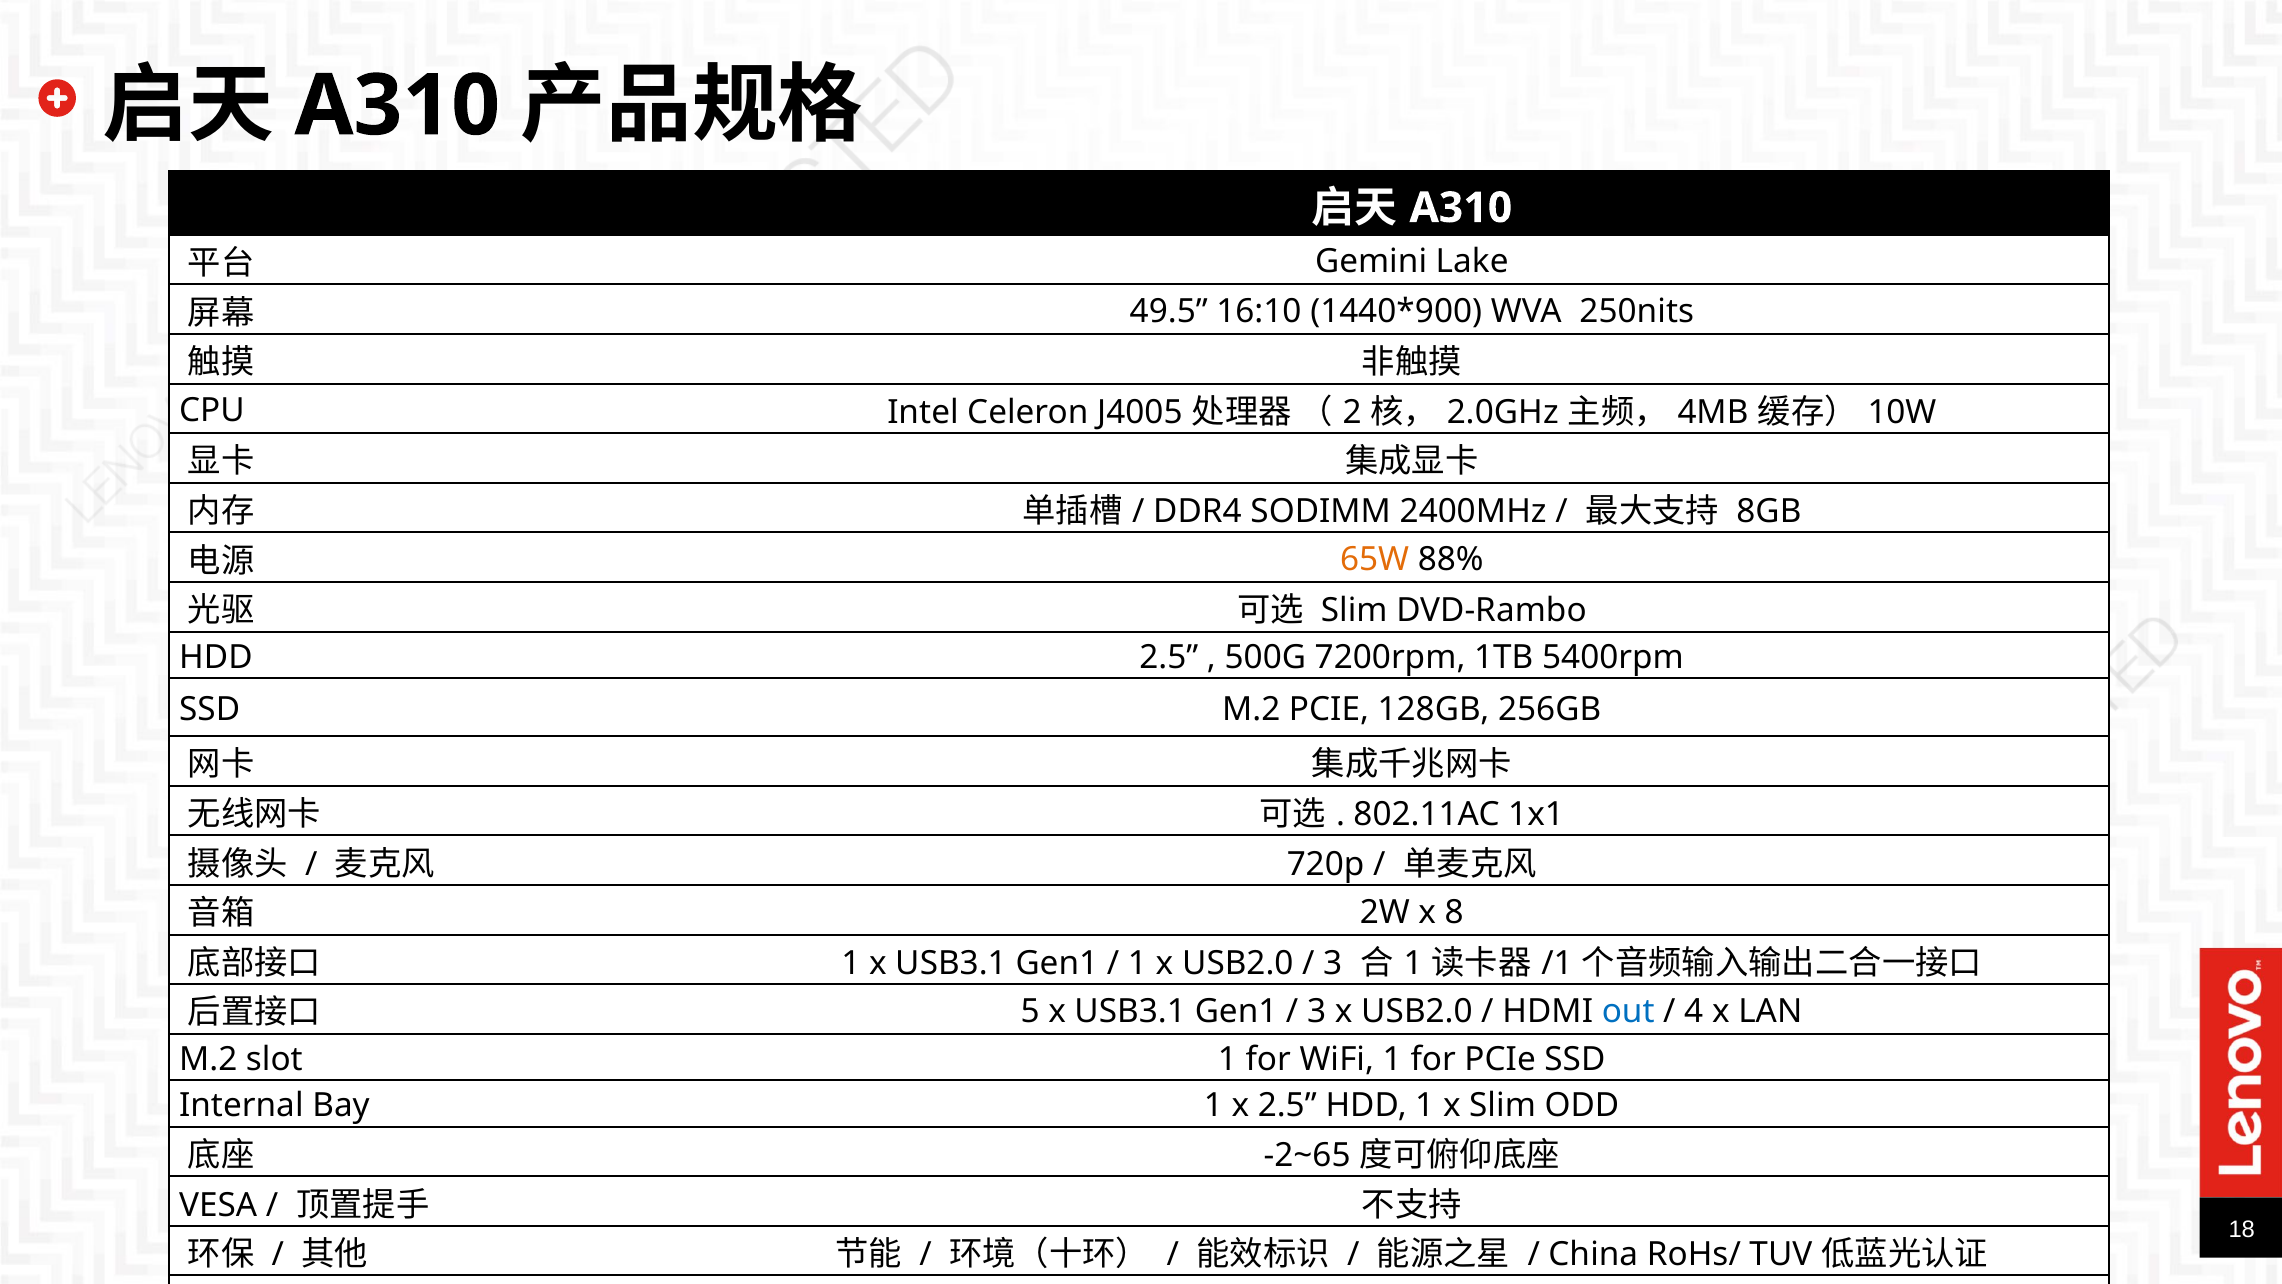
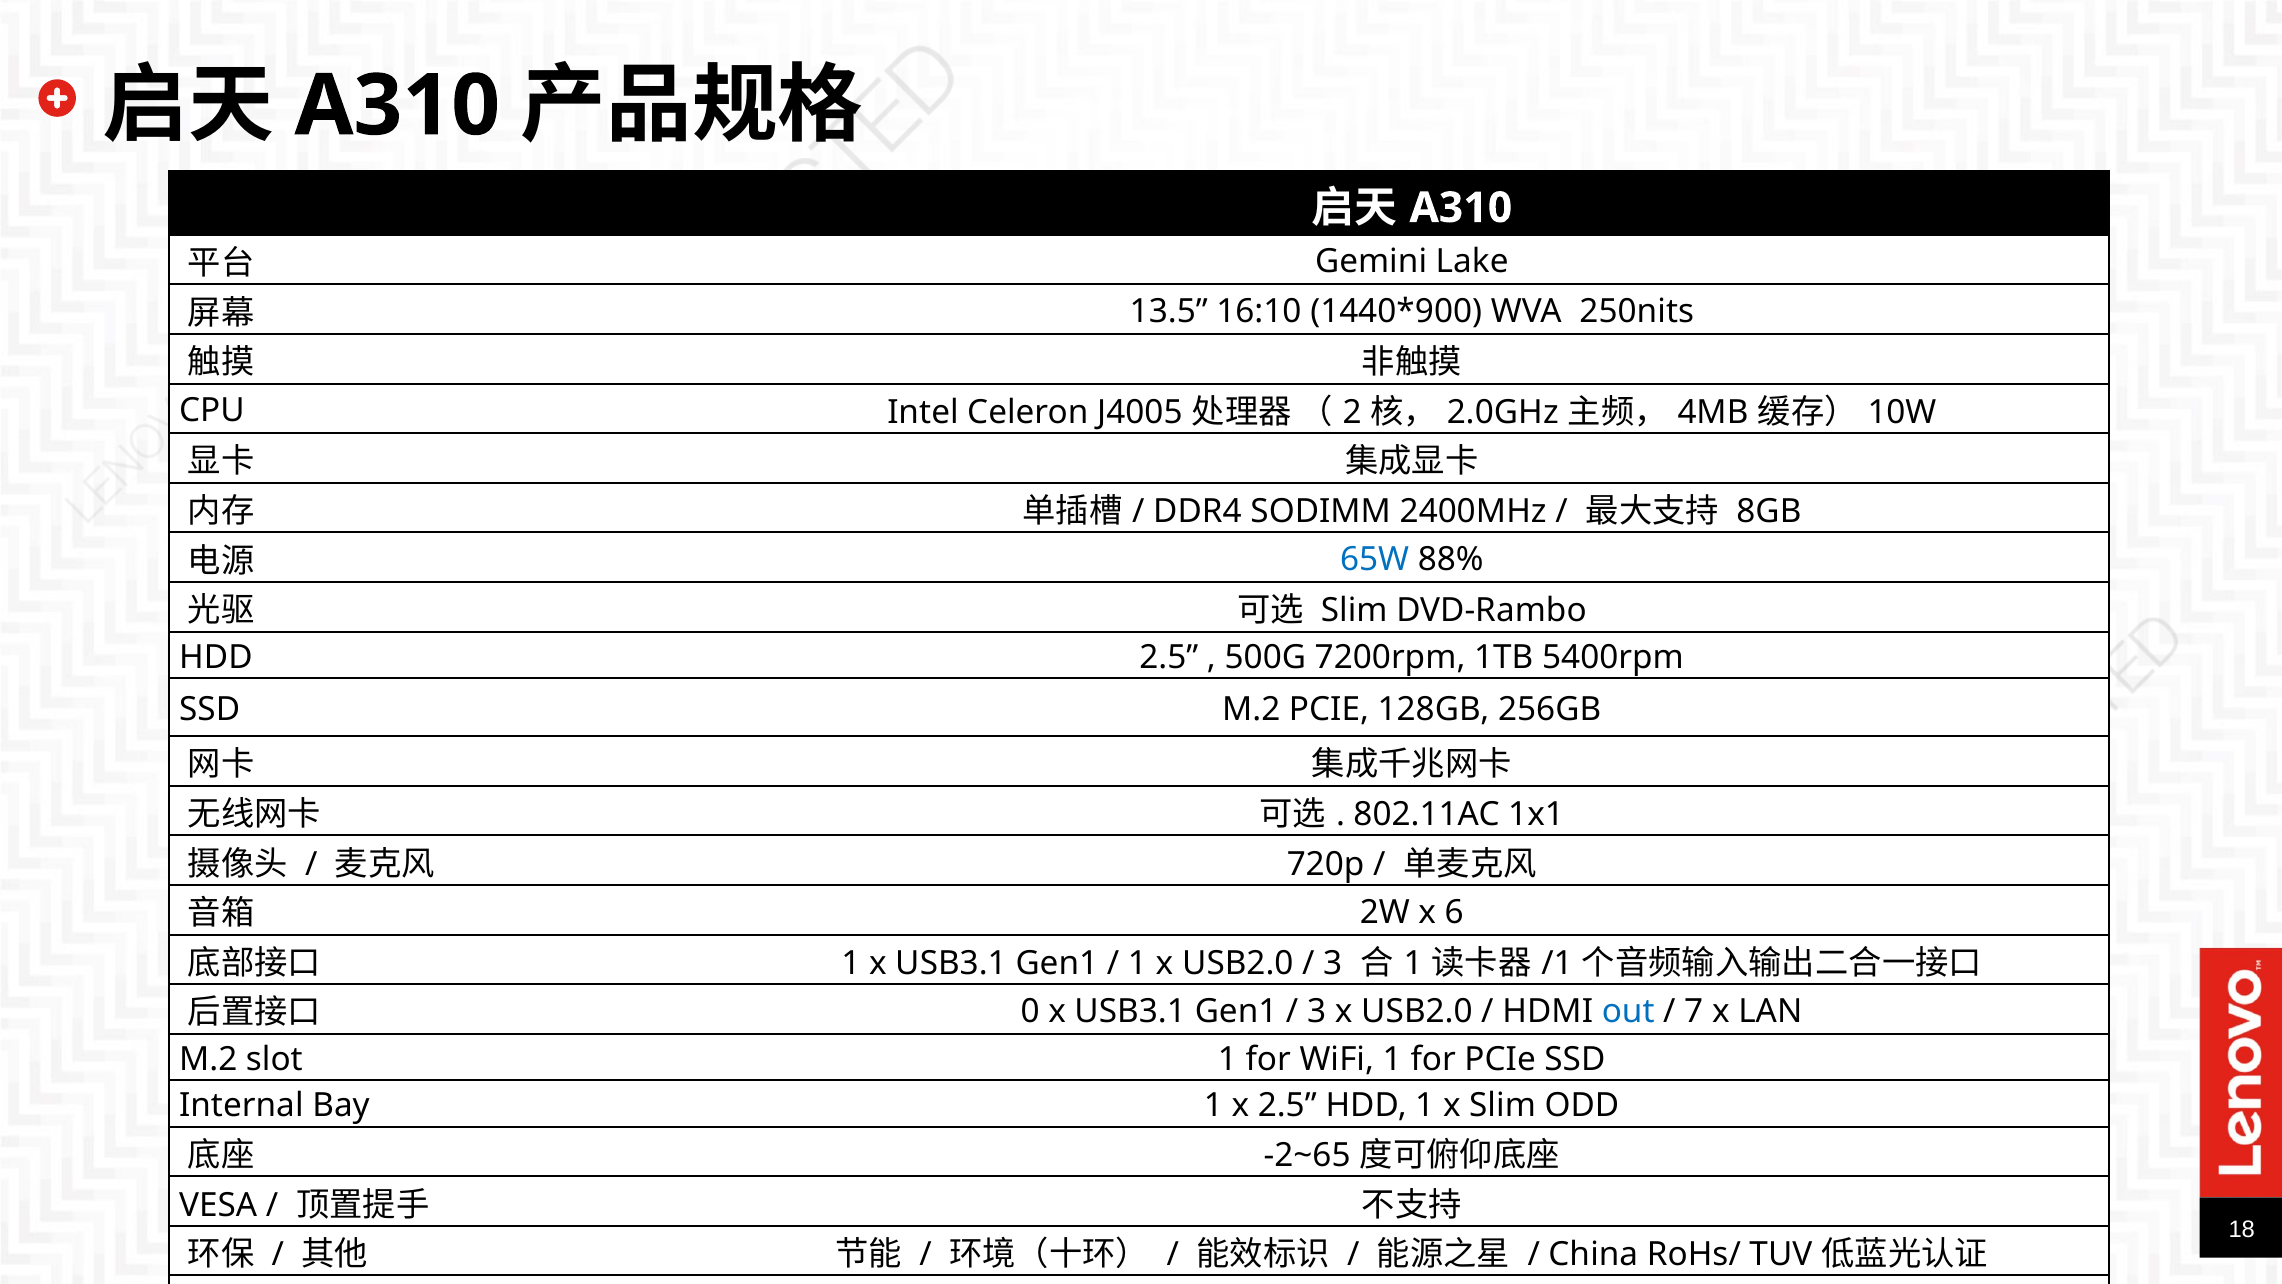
49.5: 49.5 -> 13.5
65W colour: orange -> blue
8: 8 -> 6
5: 5 -> 0
4: 4 -> 7
